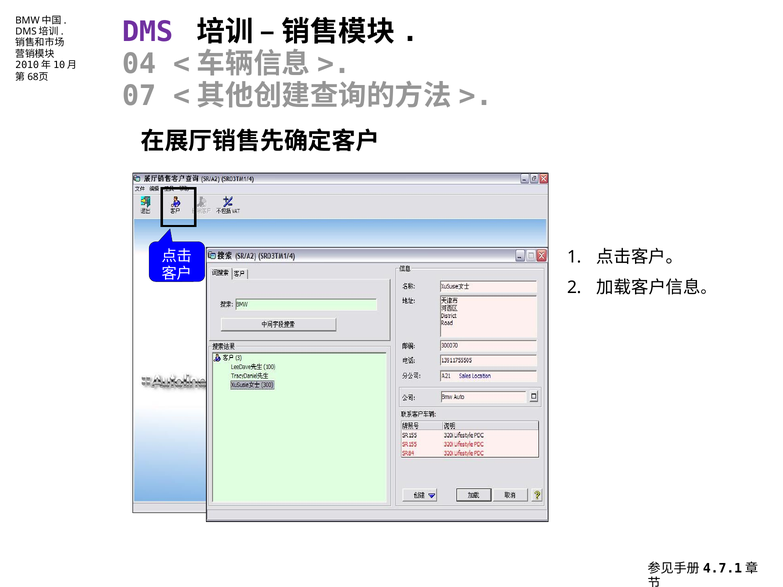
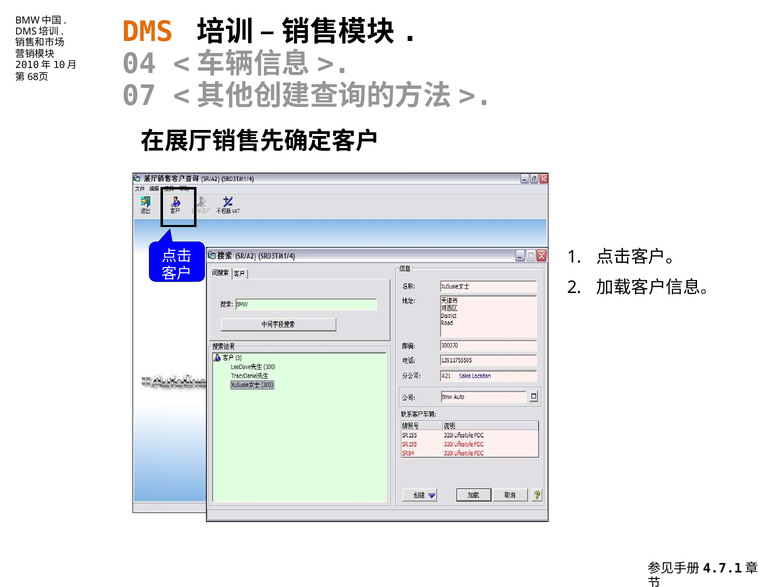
DMS colour: purple -> orange
